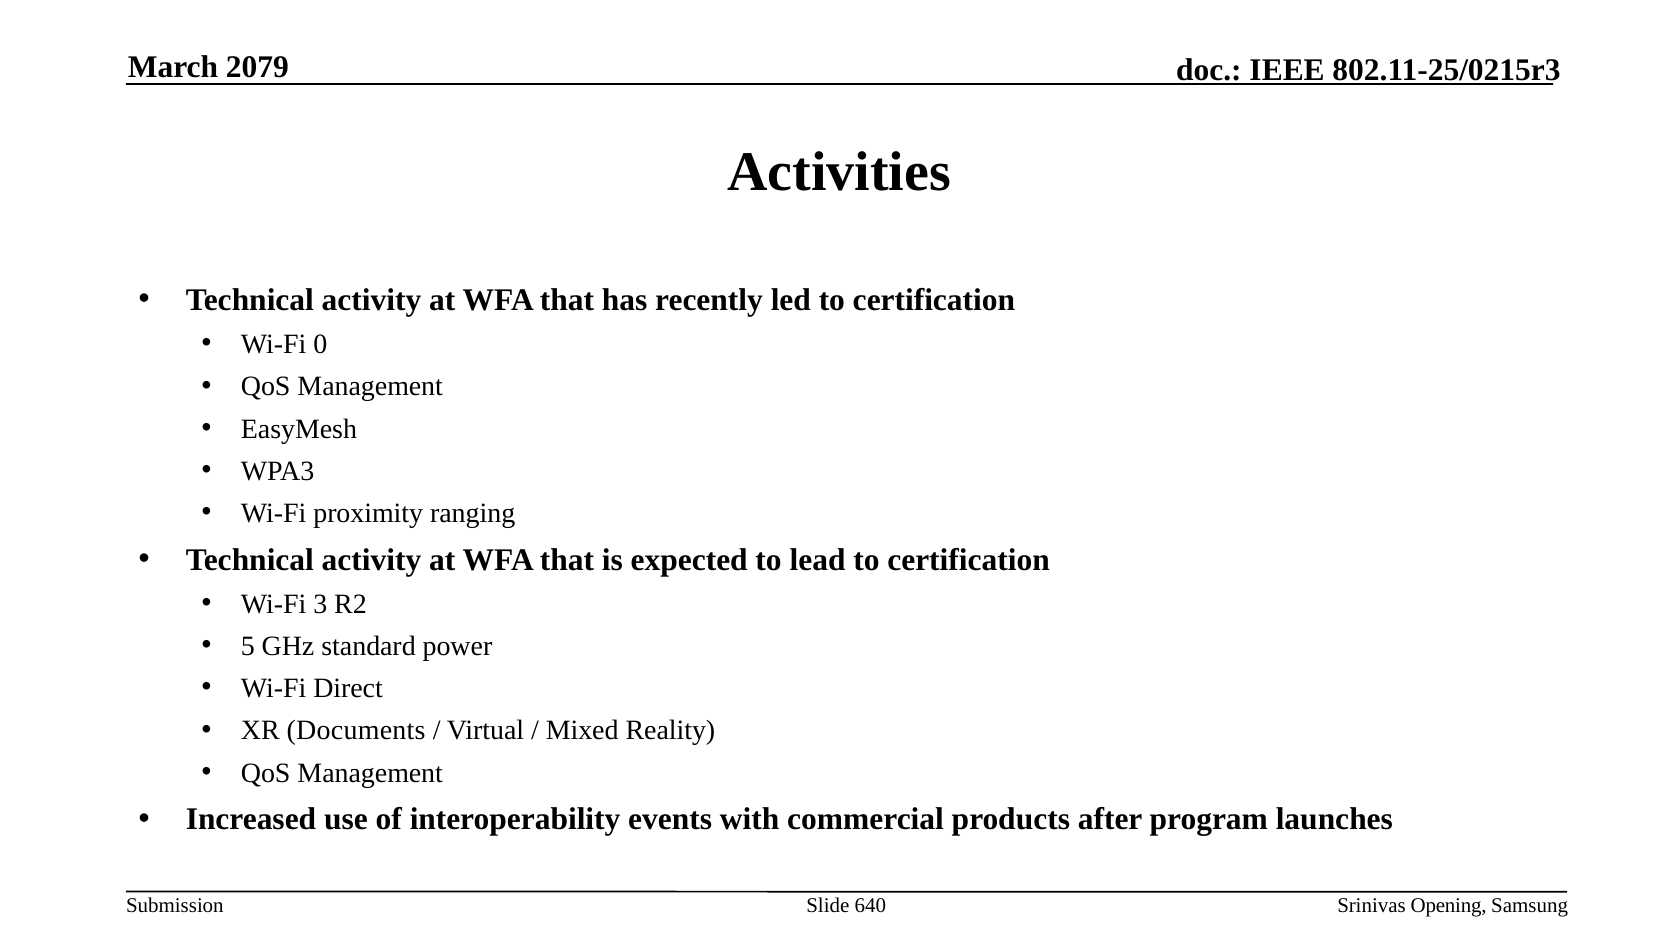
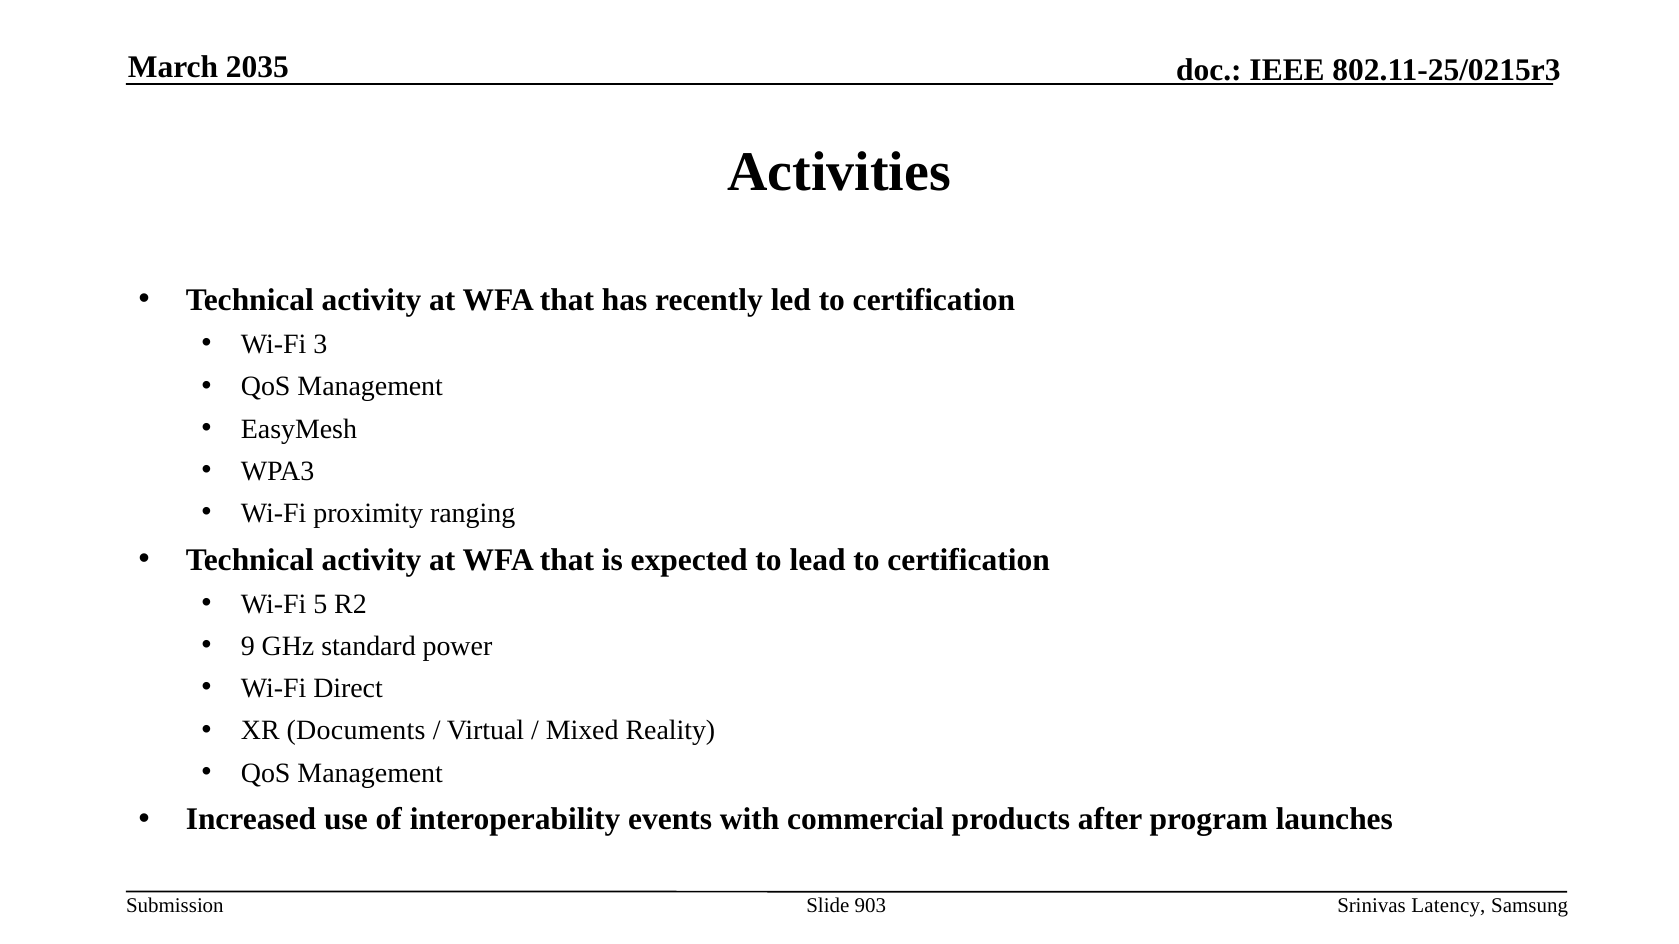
2079: 2079 -> 2035
0: 0 -> 3
3: 3 -> 5
5: 5 -> 9
640: 640 -> 903
Opening: Opening -> Latency
